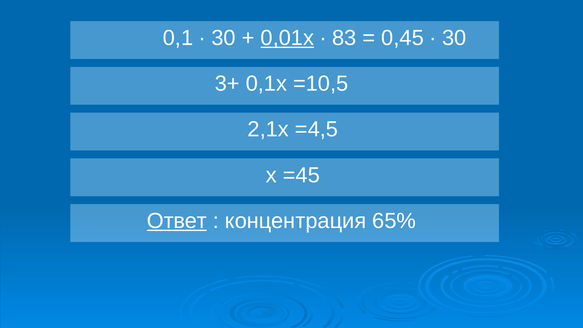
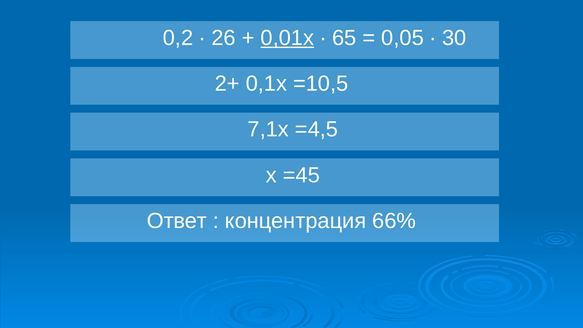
0,1: 0,1 -> 0,2
30 at (224, 38): 30 -> 26
83: 83 -> 65
0,45: 0,45 -> 0,05
3+: 3+ -> 2+
2,1х: 2,1х -> 7,1х
Ответ underline: present -> none
65%: 65% -> 66%
